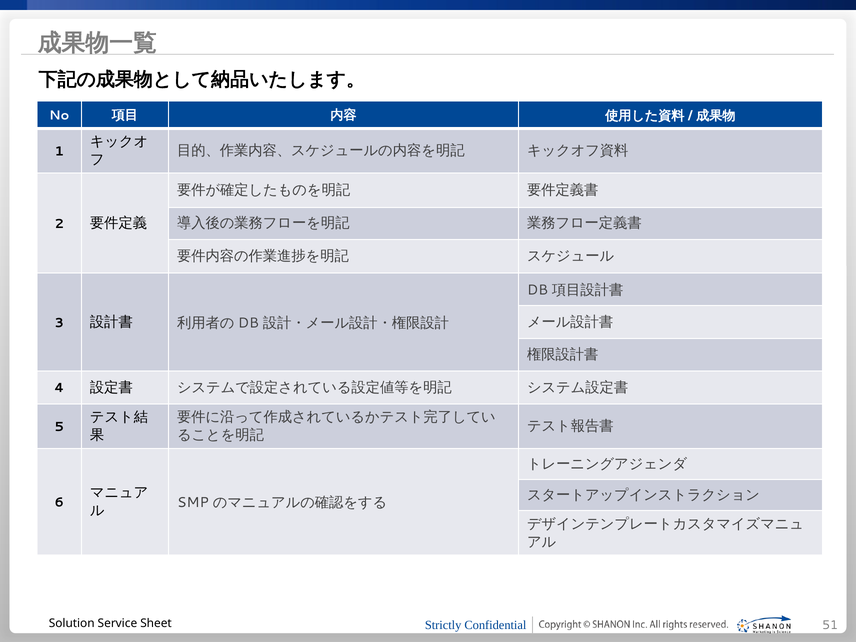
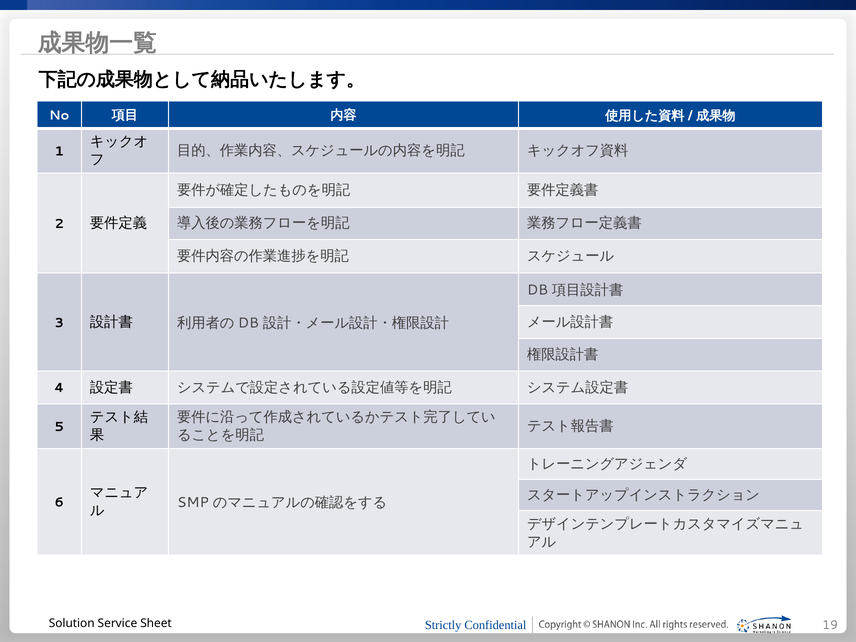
51: 51 -> 19
